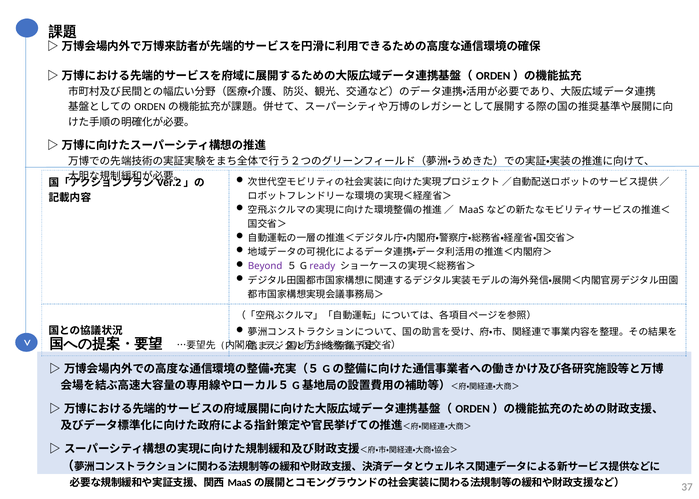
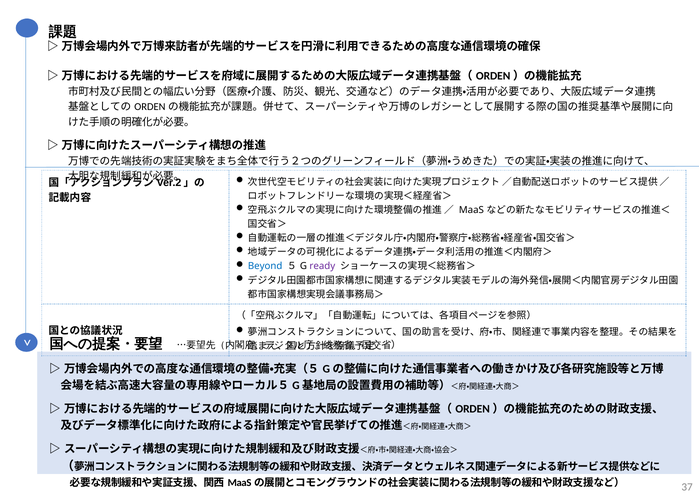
Beyond colour: purple -> blue
